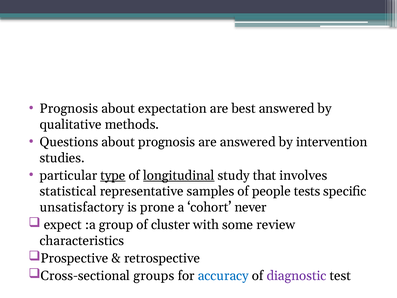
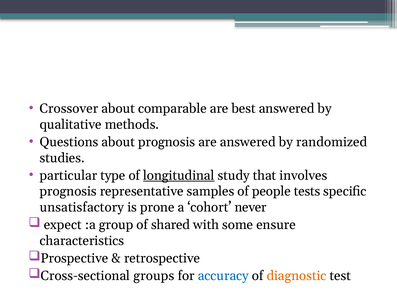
Prognosis at (69, 108): Prognosis -> Crossover
expectation: expectation -> comparable
intervention: intervention -> randomized
type underline: present -> none
statistical at (68, 191): statistical -> prognosis
cluster: cluster -> shared
review: review -> ensure
diagnostic colour: purple -> orange
